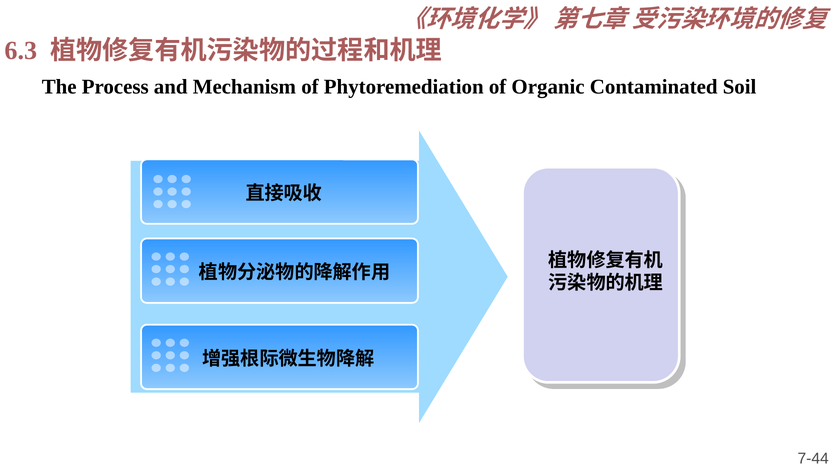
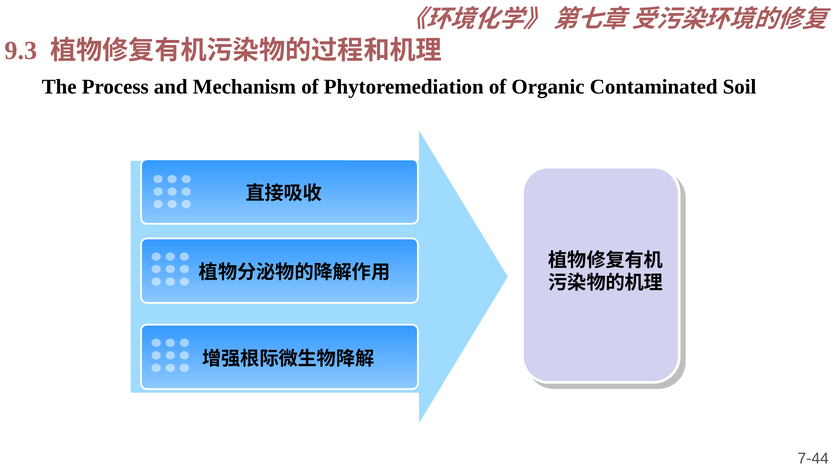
6.3: 6.3 -> 9.3
